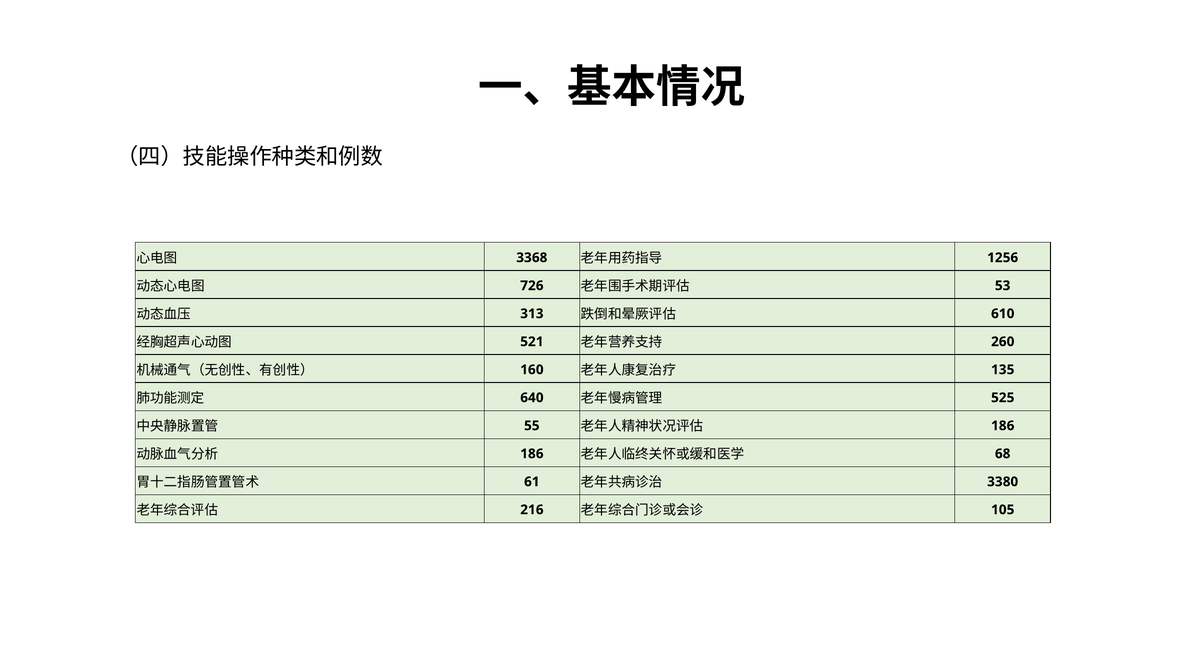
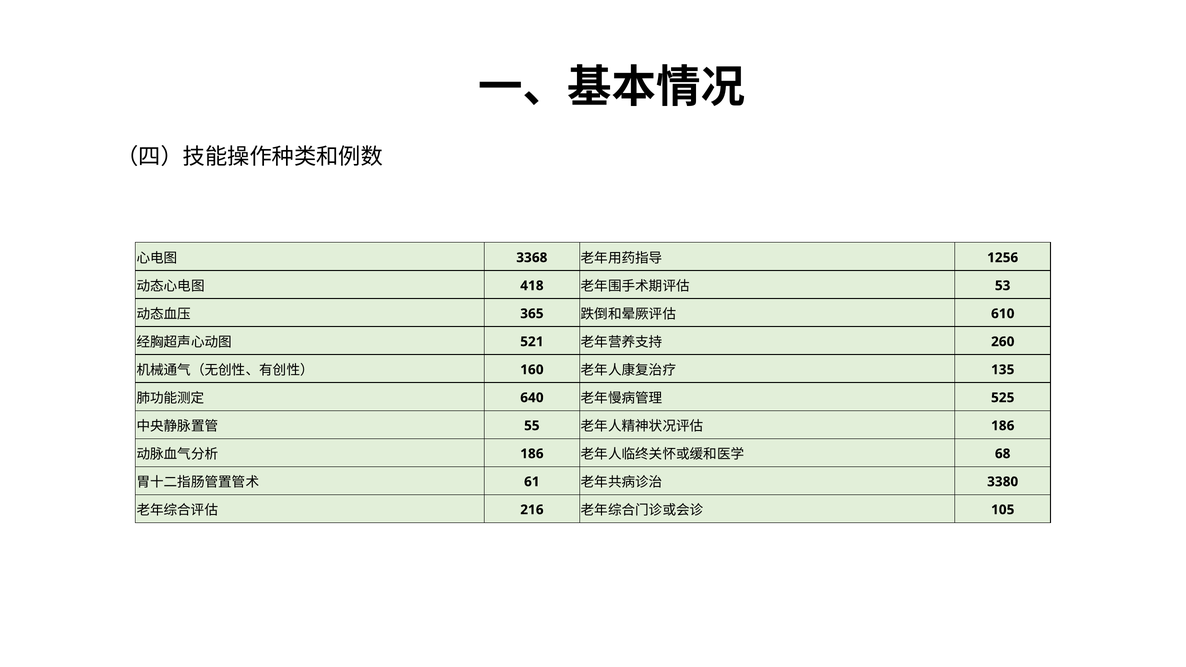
726: 726 -> 418
313: 313 -> 365
